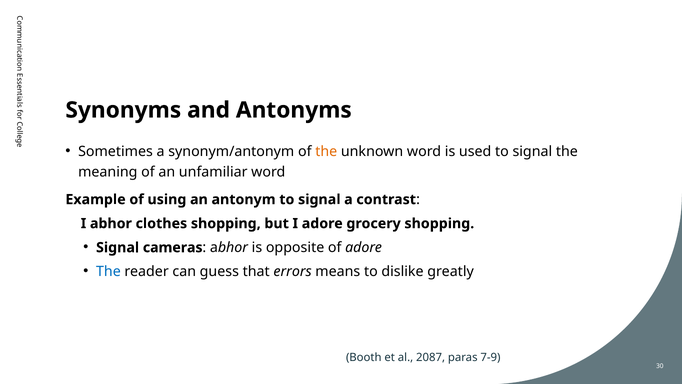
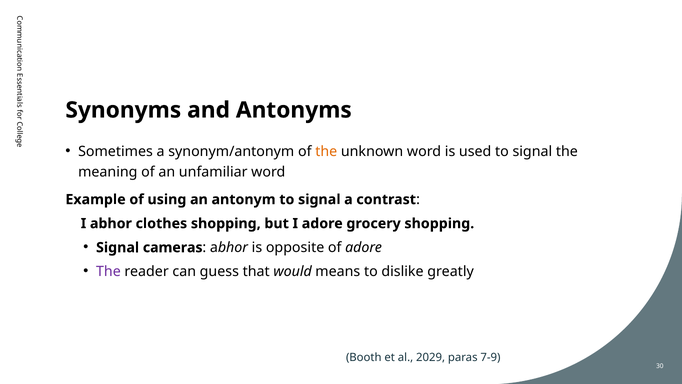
The at (108, 271) colour: blue -> purple
errors: errors -> would
2087: 2087 -> 2029
